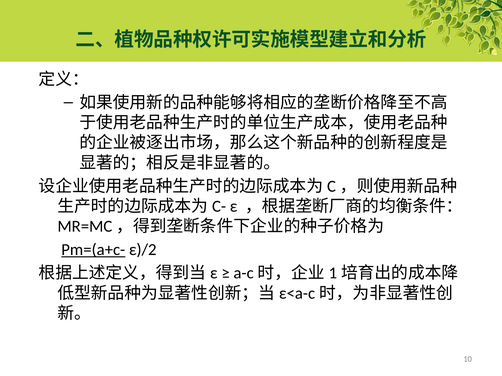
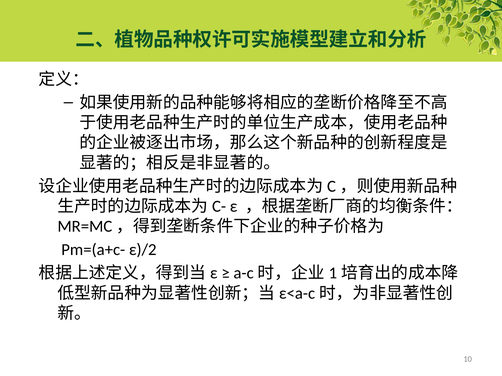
Pm=(a+c- underline: present -> none
